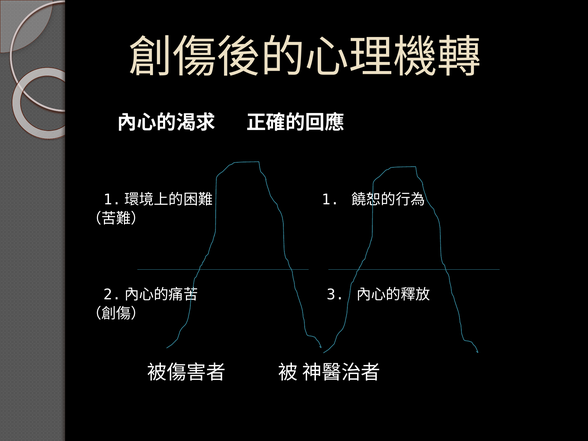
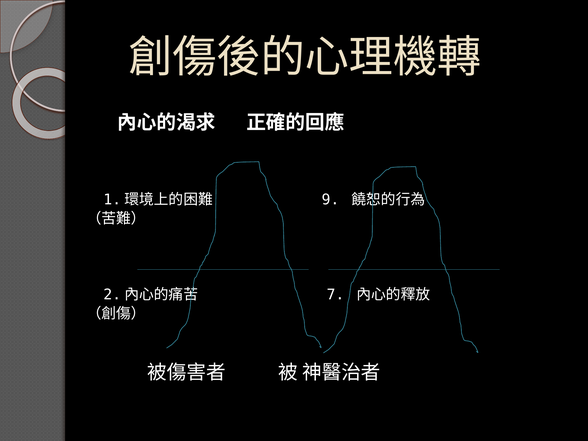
1: 1 -> 9
3: 3 -> 7
